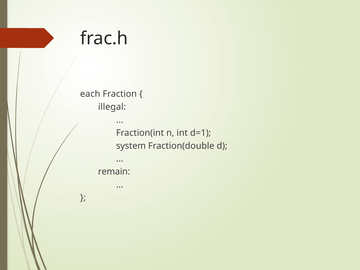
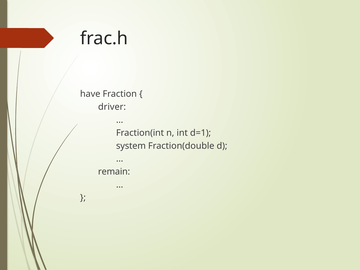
each: each -> have
illegal: illegal -> driver
